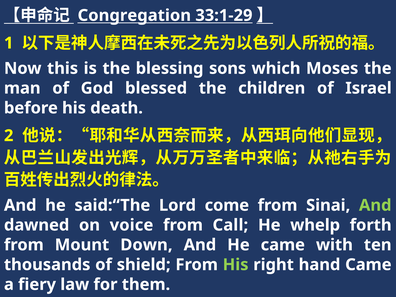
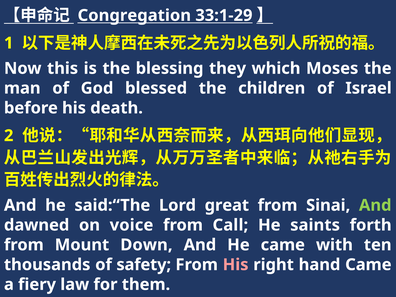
sons: sons -> they
come: come -> great
whelp: whelp -> saints
shield: shield -> safety
His at (236, 265) colour: light green -> pink
